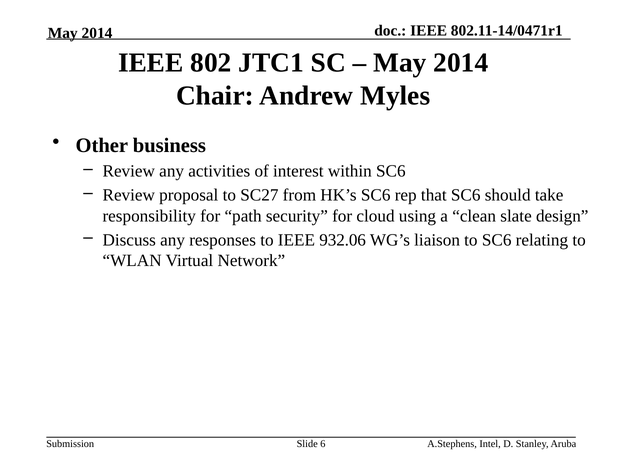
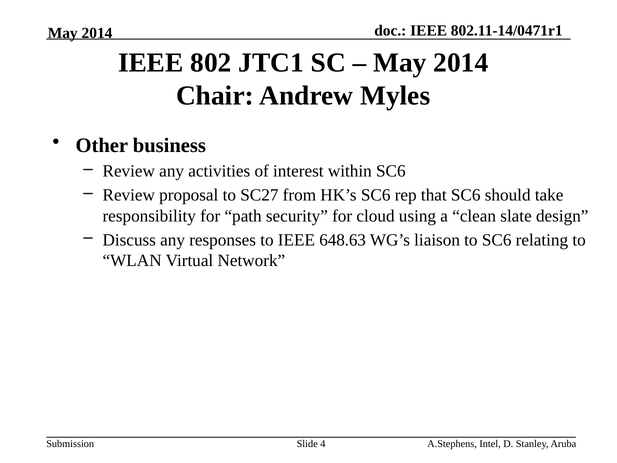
932.06: 932.06 -> 648.63
6: 6 -> 4
